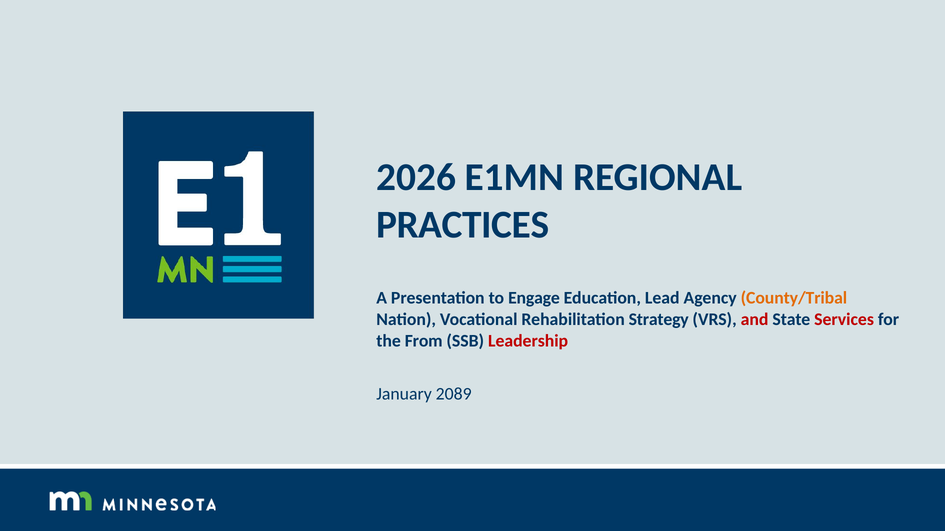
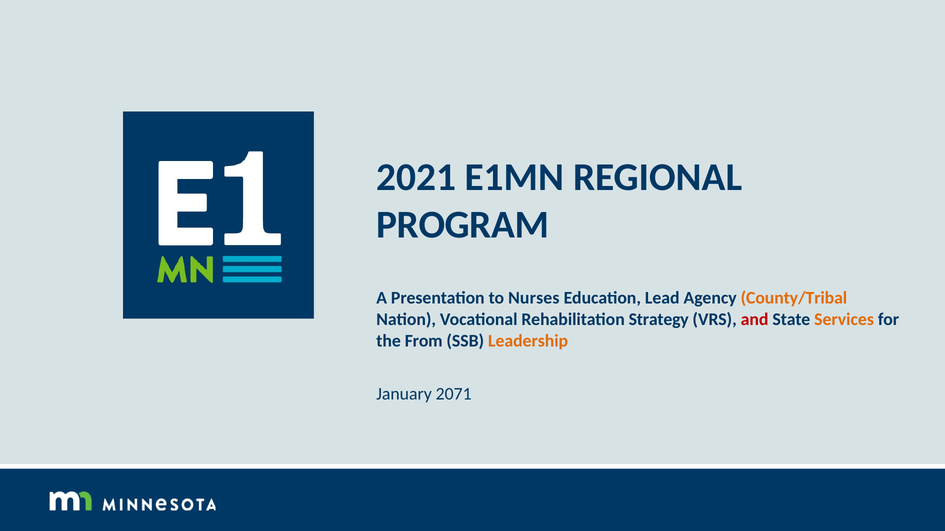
2026: 2026 -> 2021
PRACTICES: PRACTICES -> PROGRAM
Engage: Engage -> Nurses
Services colour: red -> orange
Leadership colour: red -> orange
2089: 2089 -> 2071
